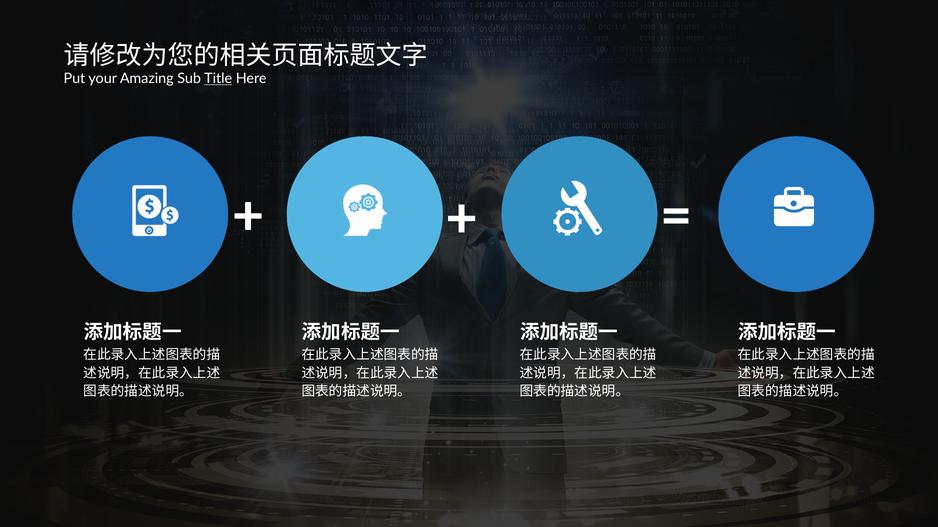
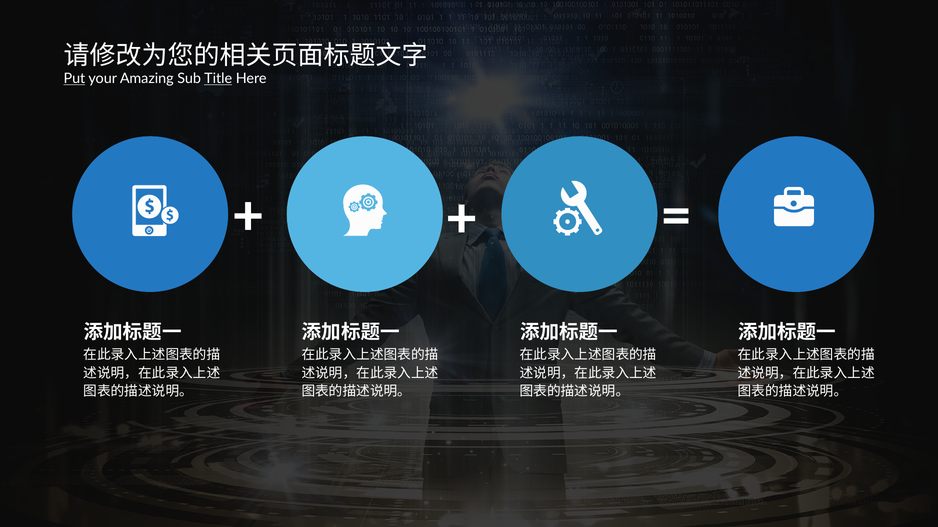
Put underline: none -> present
